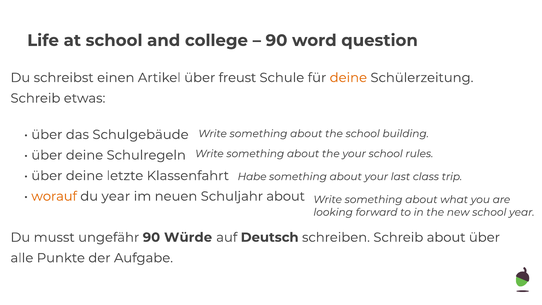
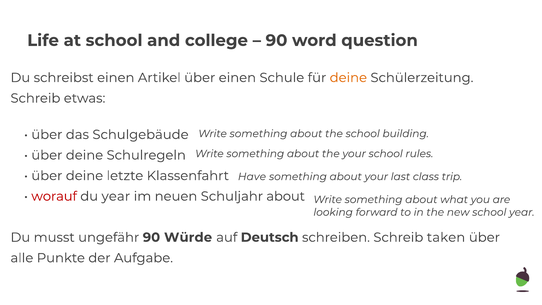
über freust: freust -> einen
Habe: Habe -> Have
worauf colour: orange -> red
Schreib about: about -> taken
